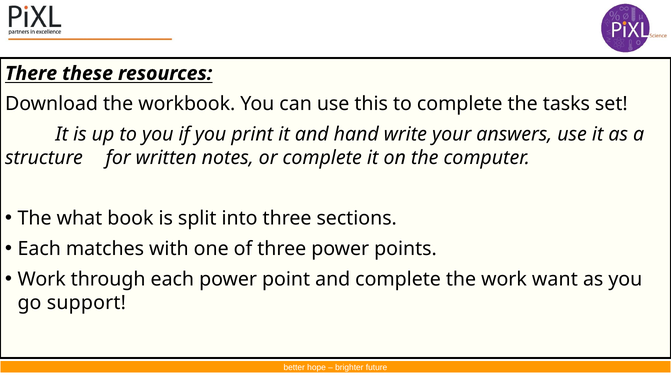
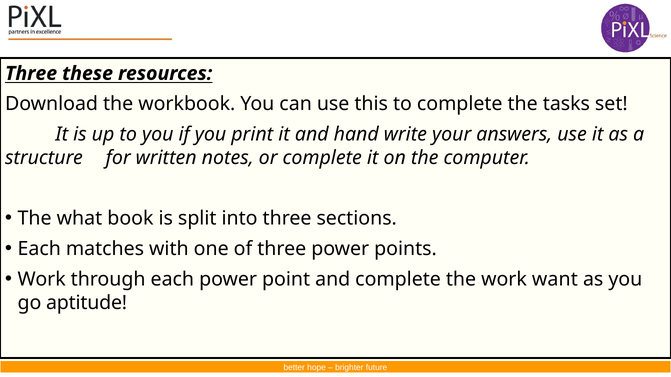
There at (31, 74): There -> Three
support: support -> aptitude
